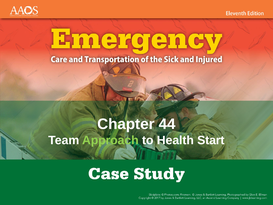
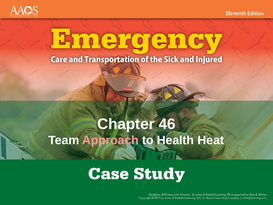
44: 44 -> 46
Approach colour: light green -> pink
Start: Start -> Heat
